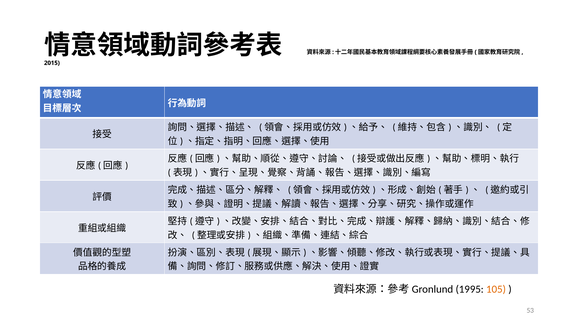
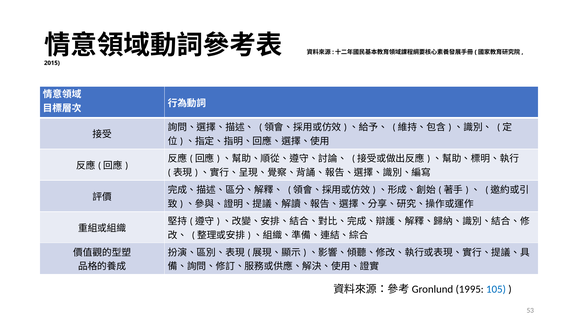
105 colour: orange -> blue
